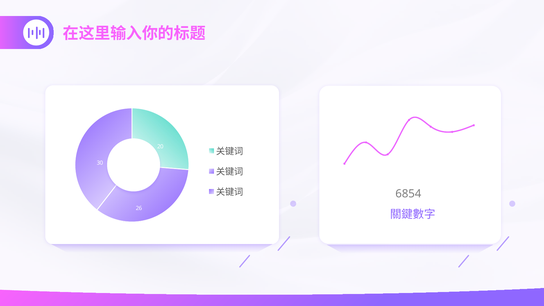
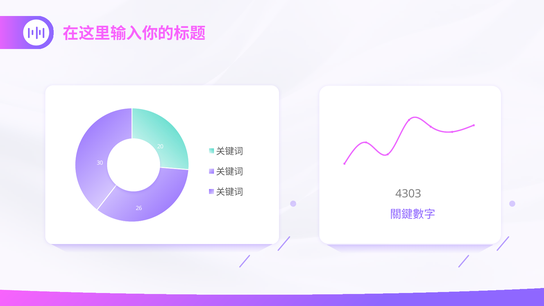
6854: 6854 -> 4303
